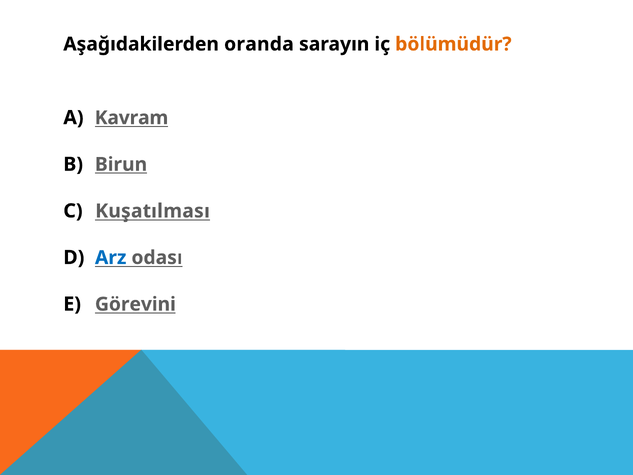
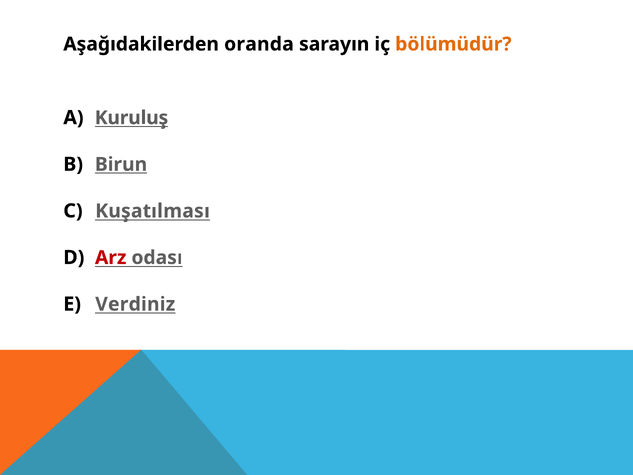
Kavram: Kavram -> Kuruluş
Arz colour: blue -> red
Görevini: Görevini -> Verdiniz
